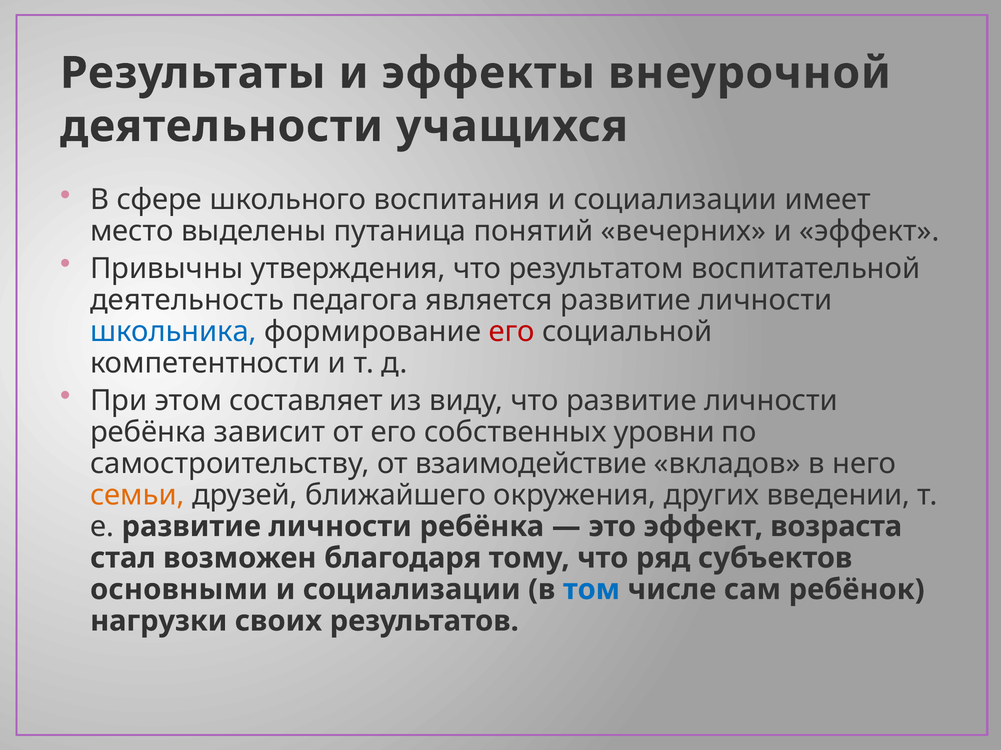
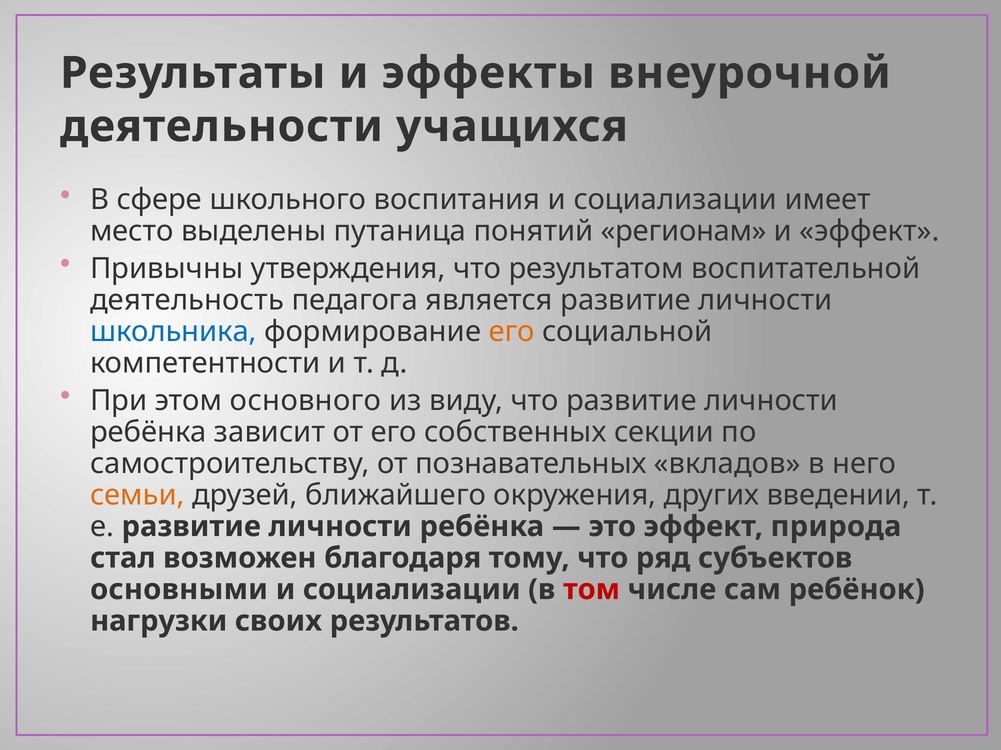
вечерних: вечерних -> регионам
его at (512, 332) colour: red -> orange
составляет: составляет -> основного
уровни: уровни -> секции
взаимодействие: взаимодействие -> познавательных
возраста: возраста -> природа
том colour: blue -> red
